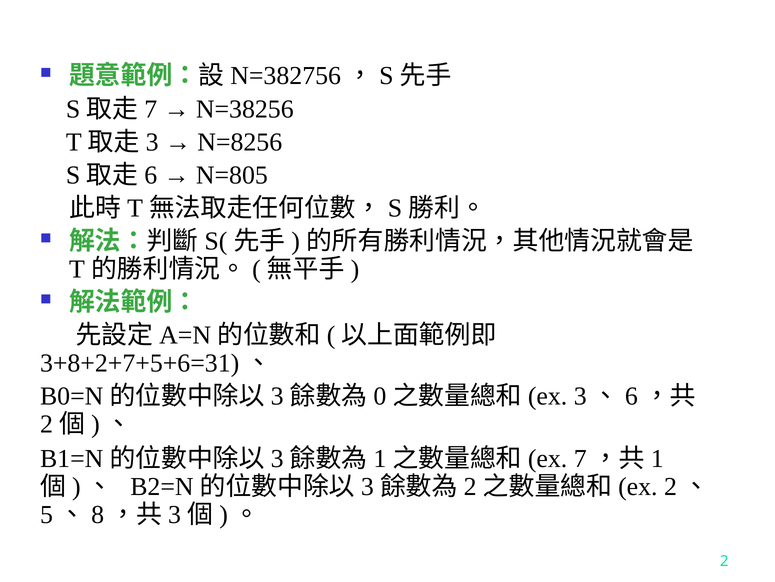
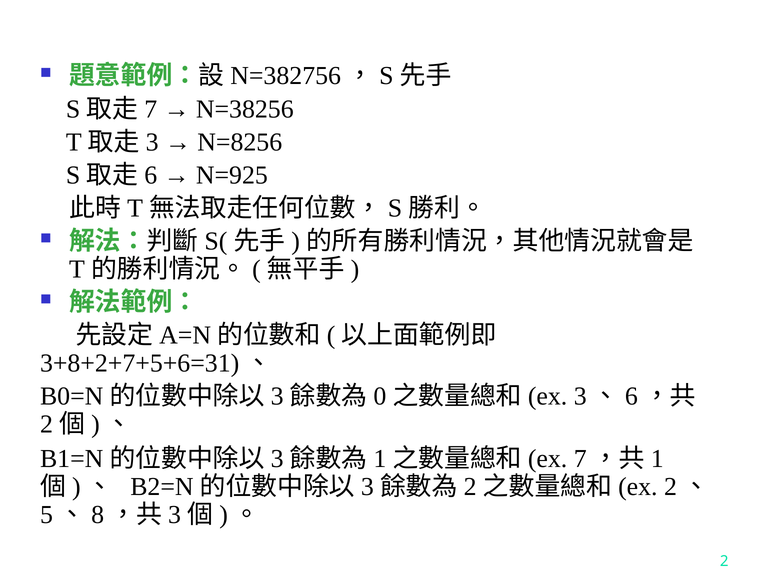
N=805: N=805 -> N=925
